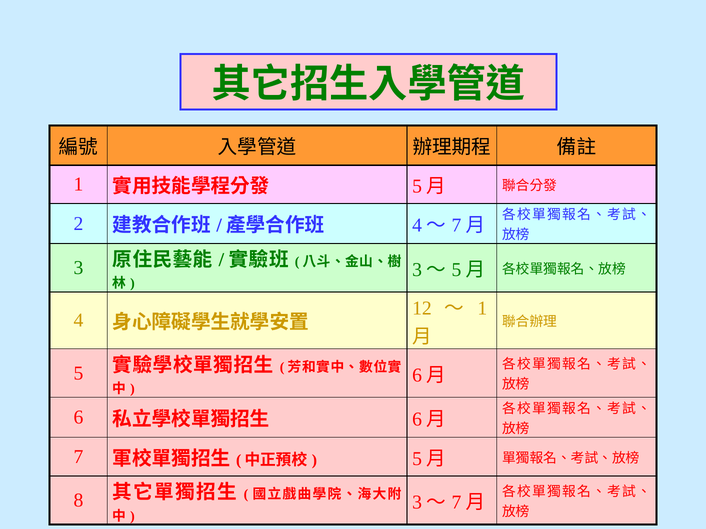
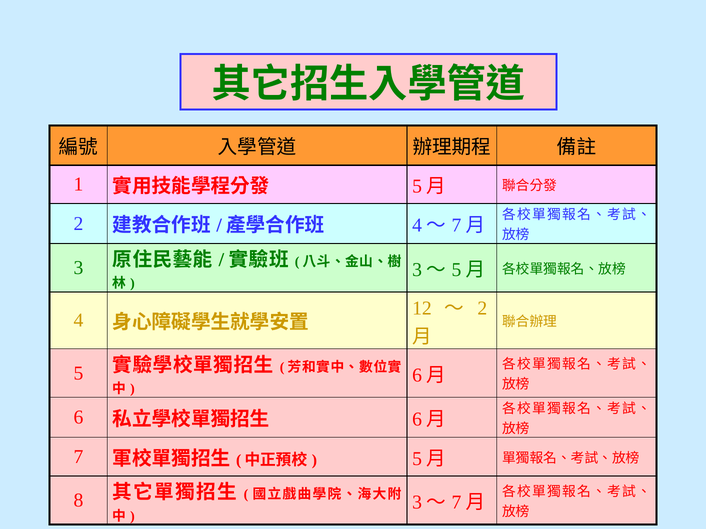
1 at (482, 308): 1 -> 2
